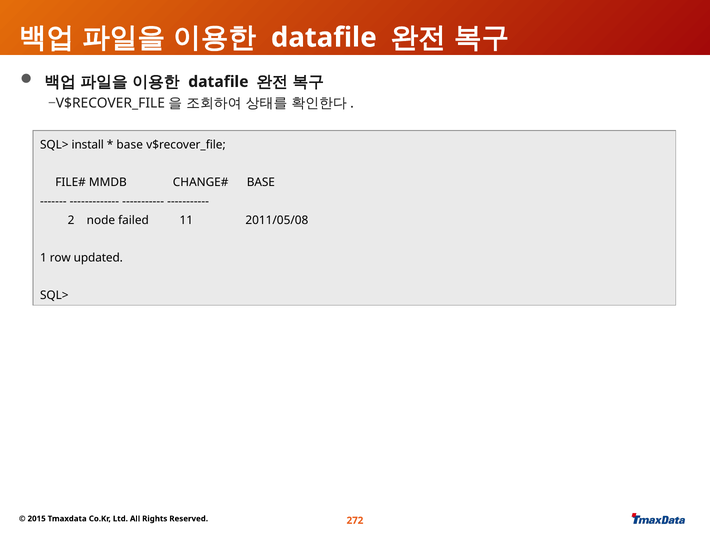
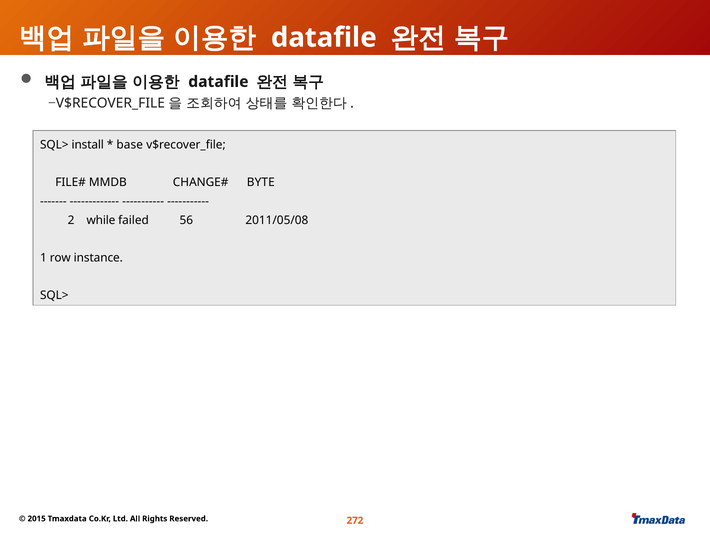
BASE at (261, 182): BASE -> BYTE
node: node -> while
11: 11 -> 56
updated: updated -> instance
